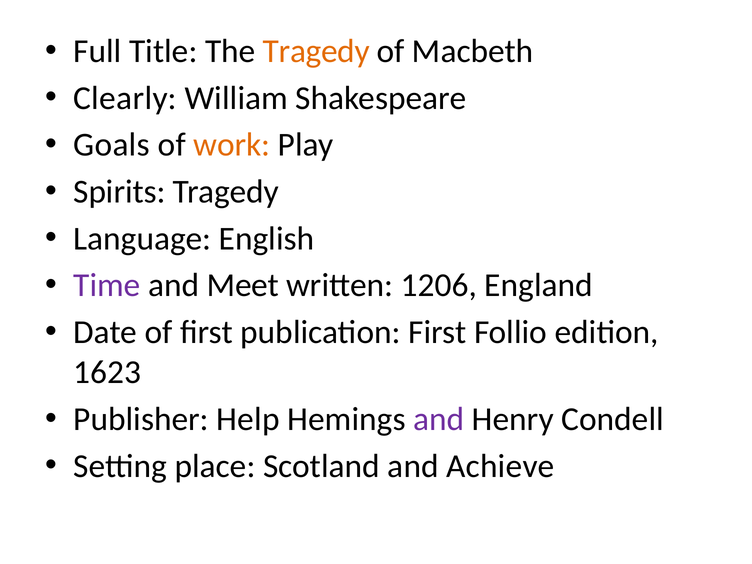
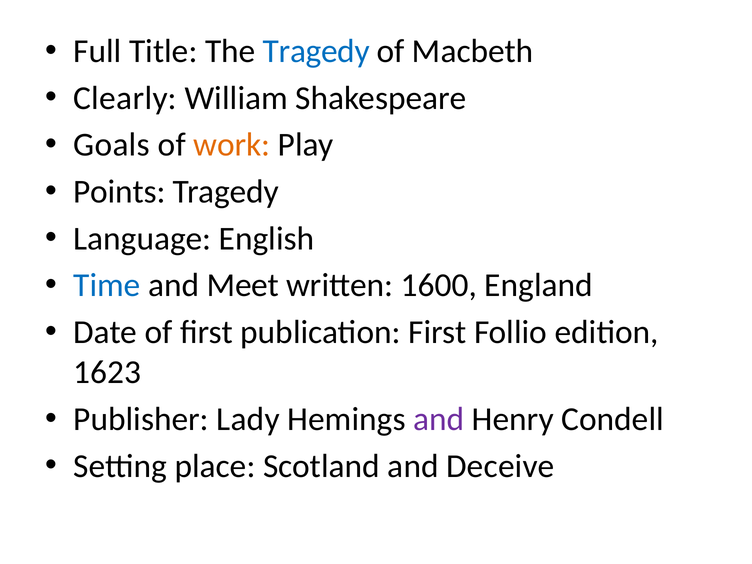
Tragedy at (316, 51) colour: orange -> blue
Spirits: Spirits -> Points
Time colour: purple -> blue
1206: 1206 -> 1600
Help: Help -> Lady
Achieve: Achieve -> Deceive
